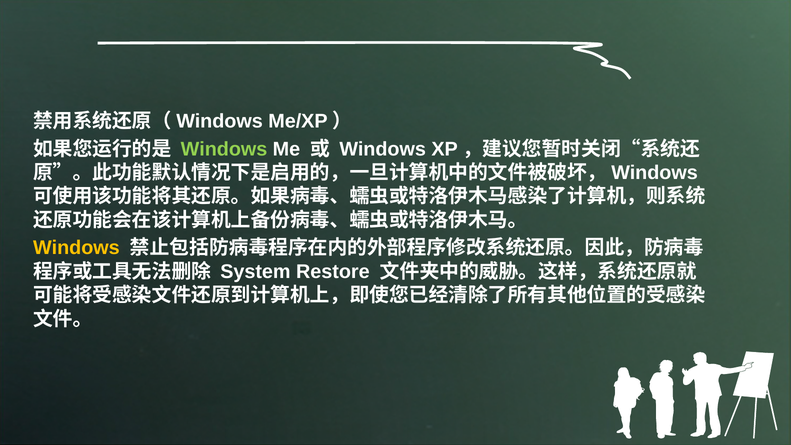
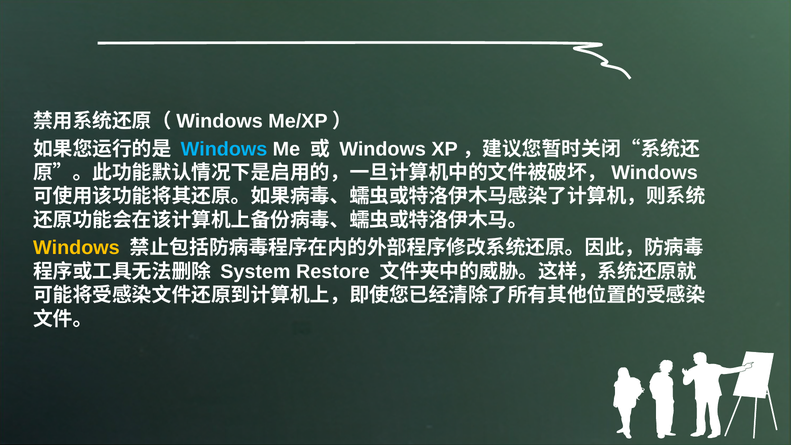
Windows at (224, 149) colour: light green -> light blue
